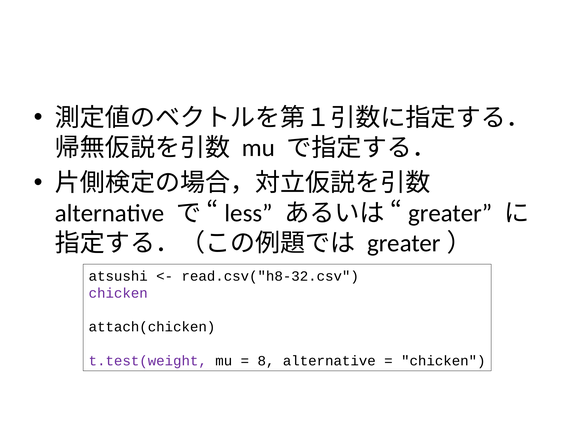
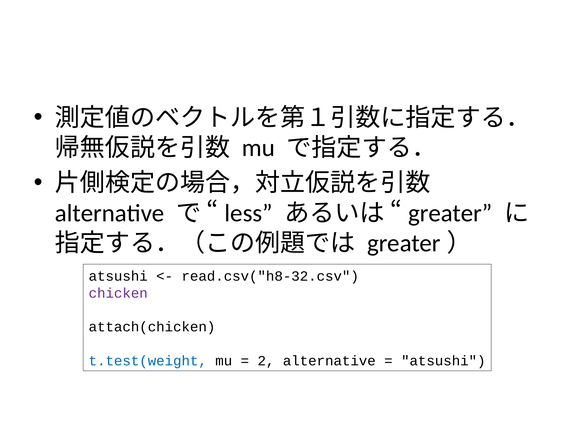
t.test(weight colour: purple -> blue
8: 8 -> 2
chicken at (443, 361): chicken -> atsushi
